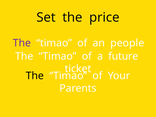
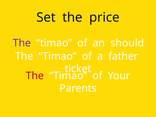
people: people -> should
future: future -> father
The at (35, 76) colour: black -> red
